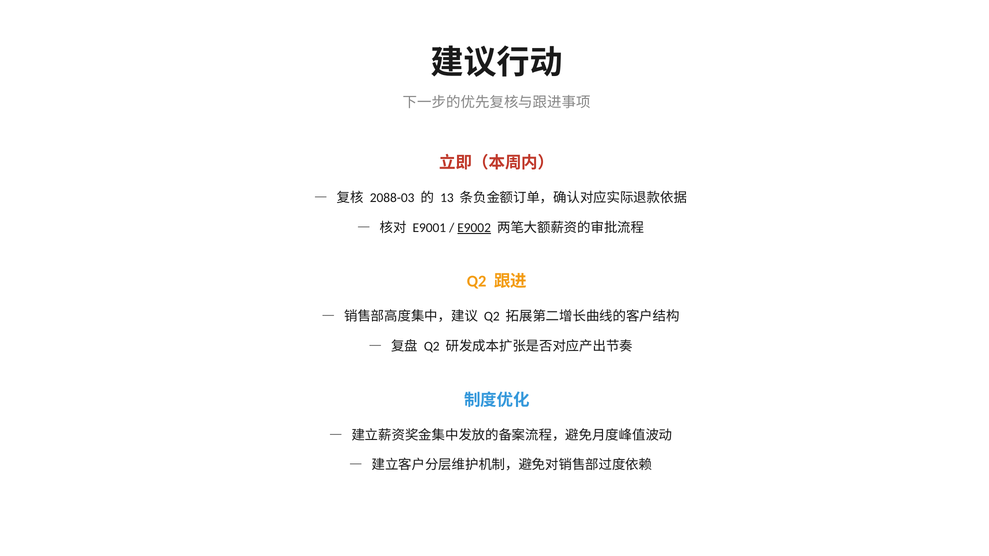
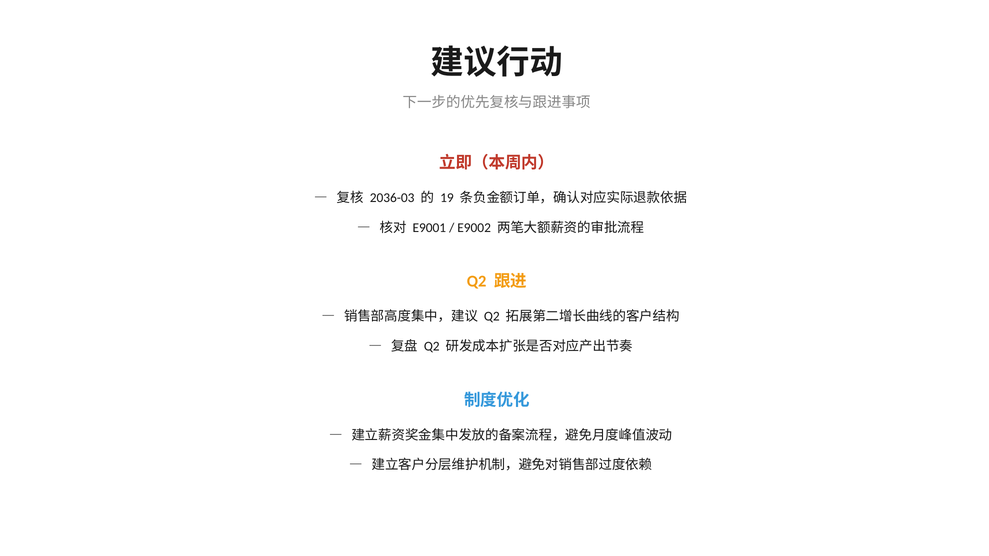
2088-03: 2088-03 -> 2036-03
13: 13 -> 19
E9002 underline: present -> none
